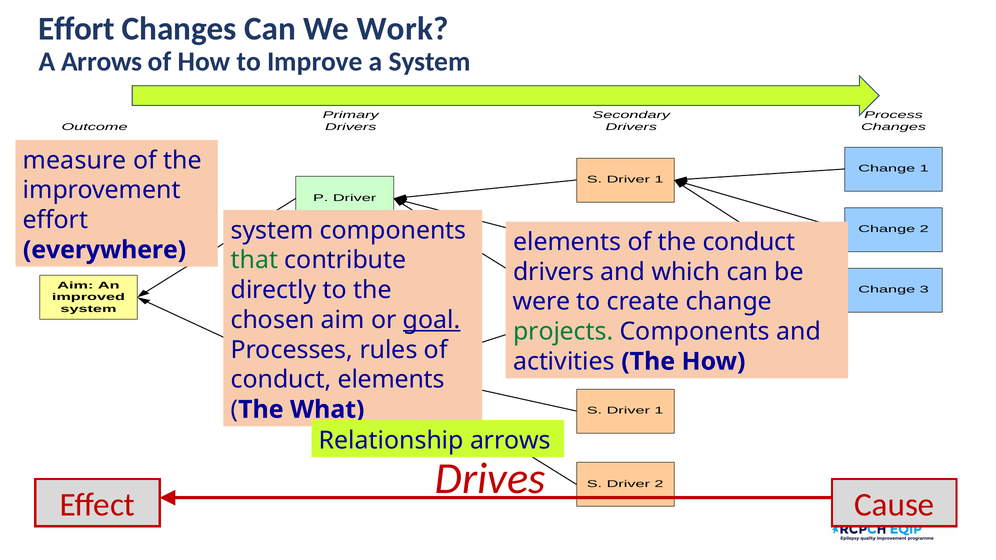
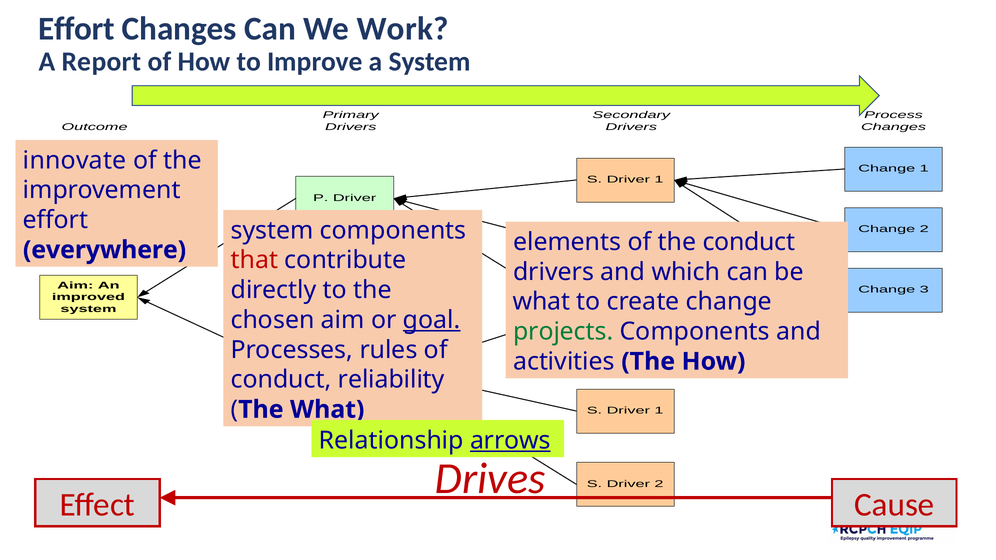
A Arrows: Arrows -> Report
measure: measure -> innovate
that colour: green -> red
were at (542, 302): were -> what
conduct elements: elements -> reliability
arrows at (510, 441) underline: none -> present
